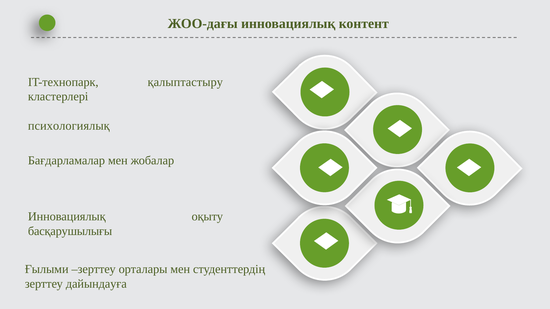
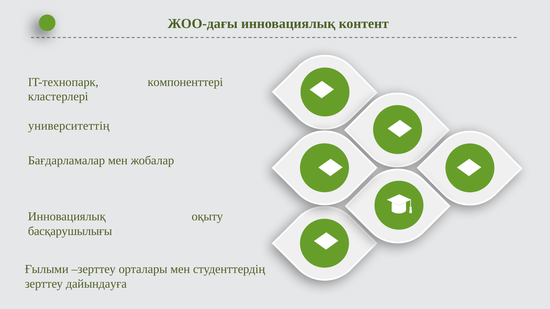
қалыптастыру: қалыптастыру -> компоненттері
психологиялық: психологиялық -> университеттің
